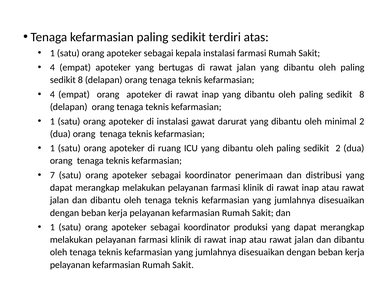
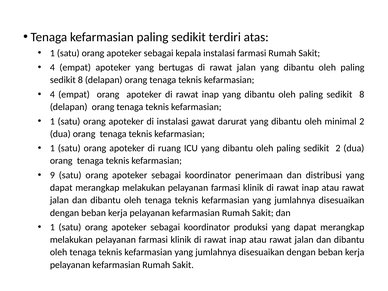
7: 7 -> 9
